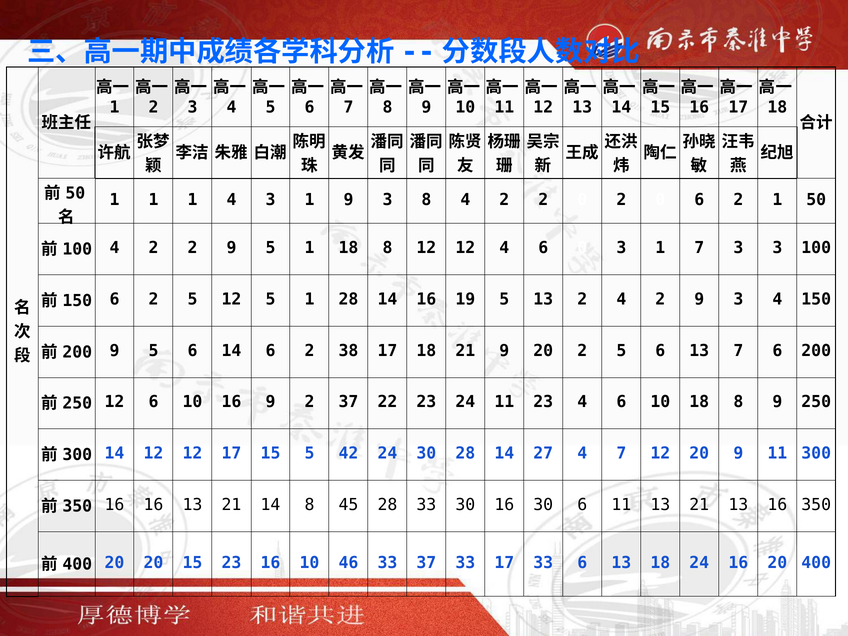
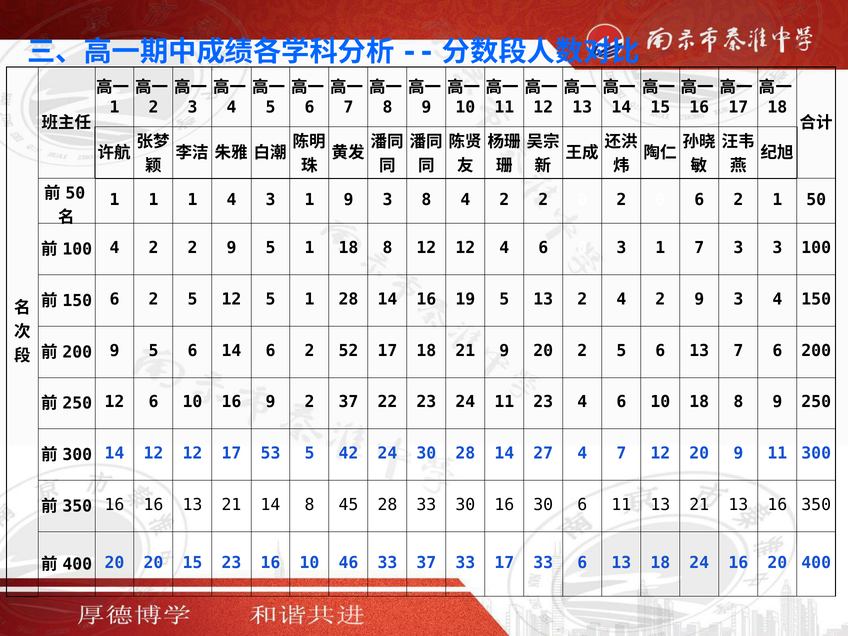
38: 38 -> 52
17 15: 15 -> 53
